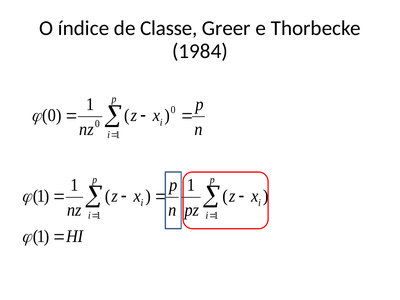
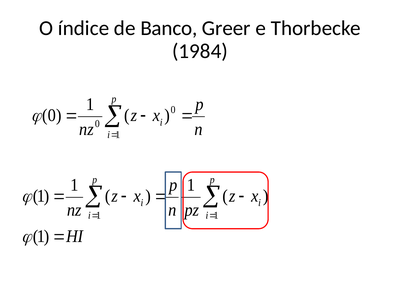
Classe: Classe -> Banco
